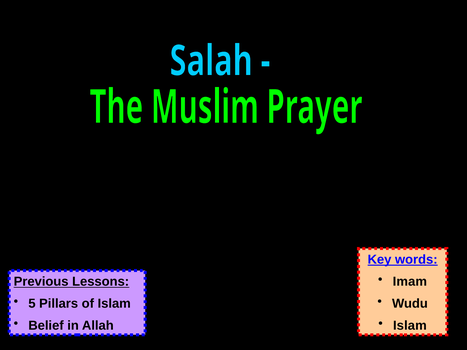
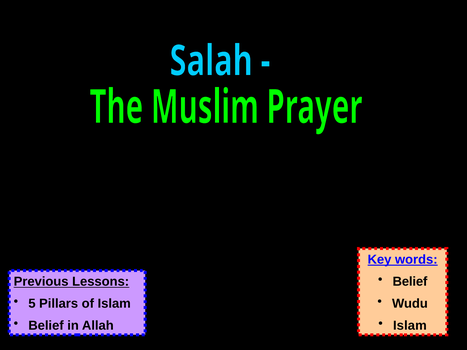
Imam at (410, 282): Imam -> Belief
